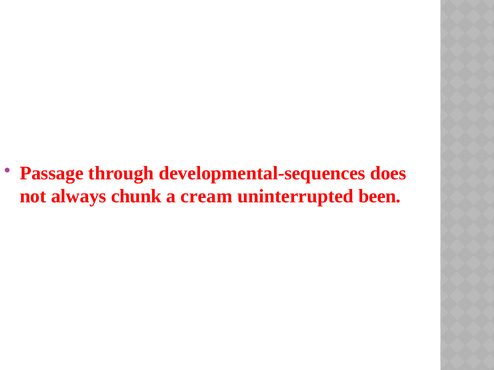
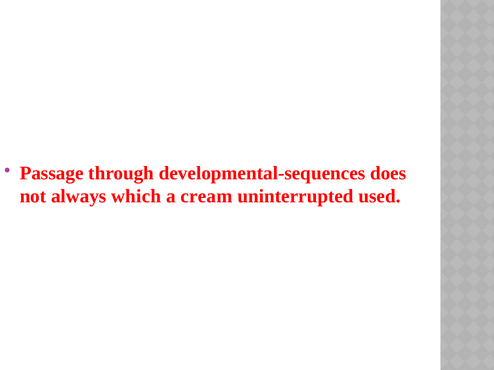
chunk: chunk -> which
been: been -> used
